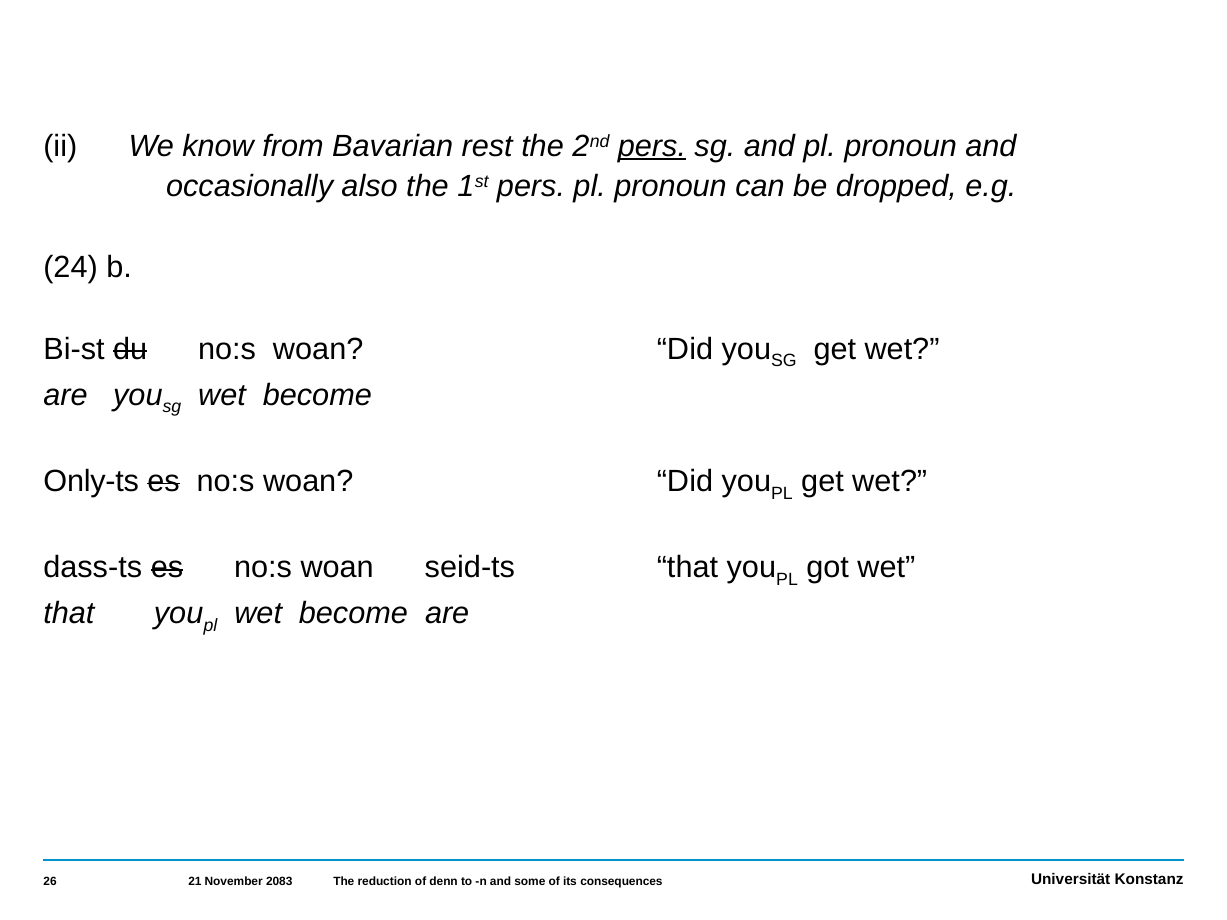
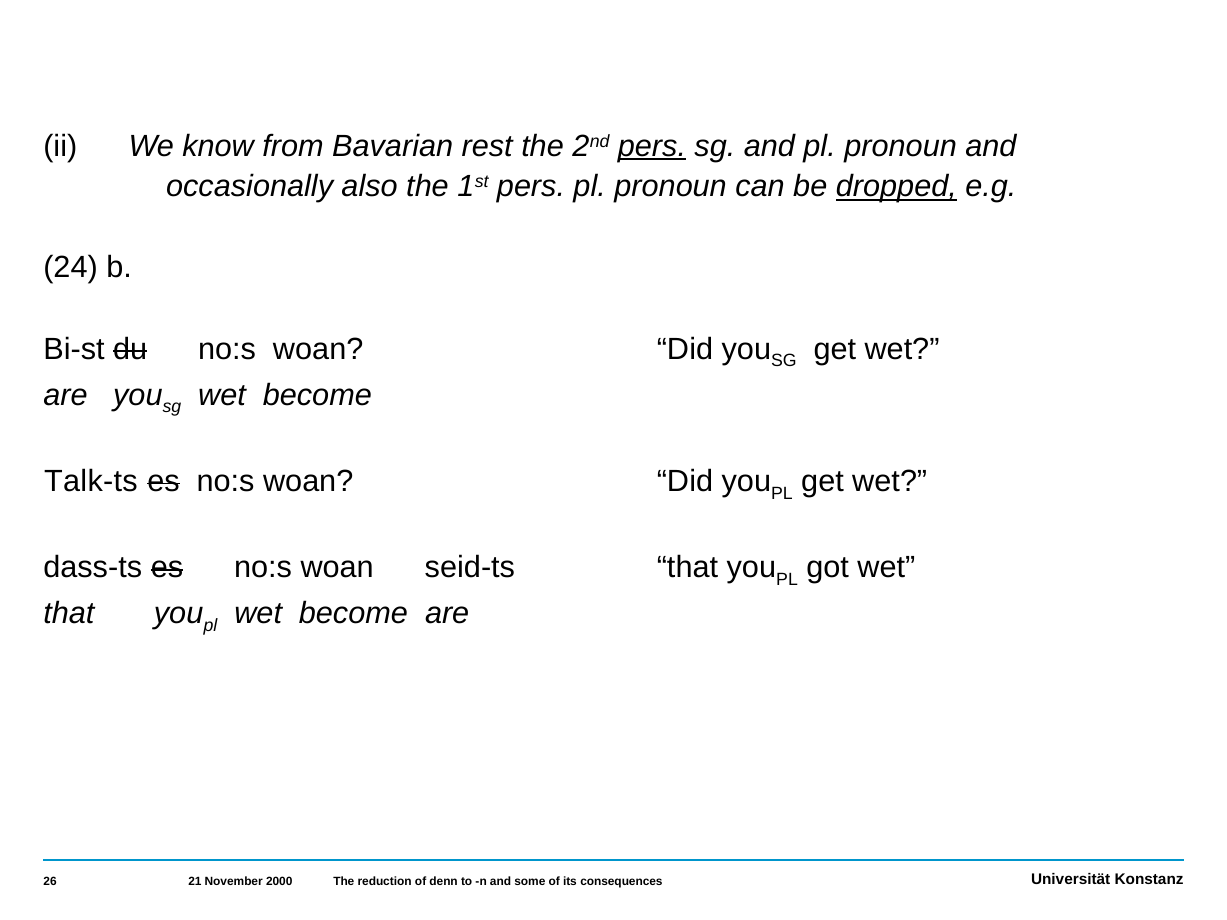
dropped underline: none -> present
Only-ts: Only-ts -> Talk-ts
2083: 2083 -> 2000
